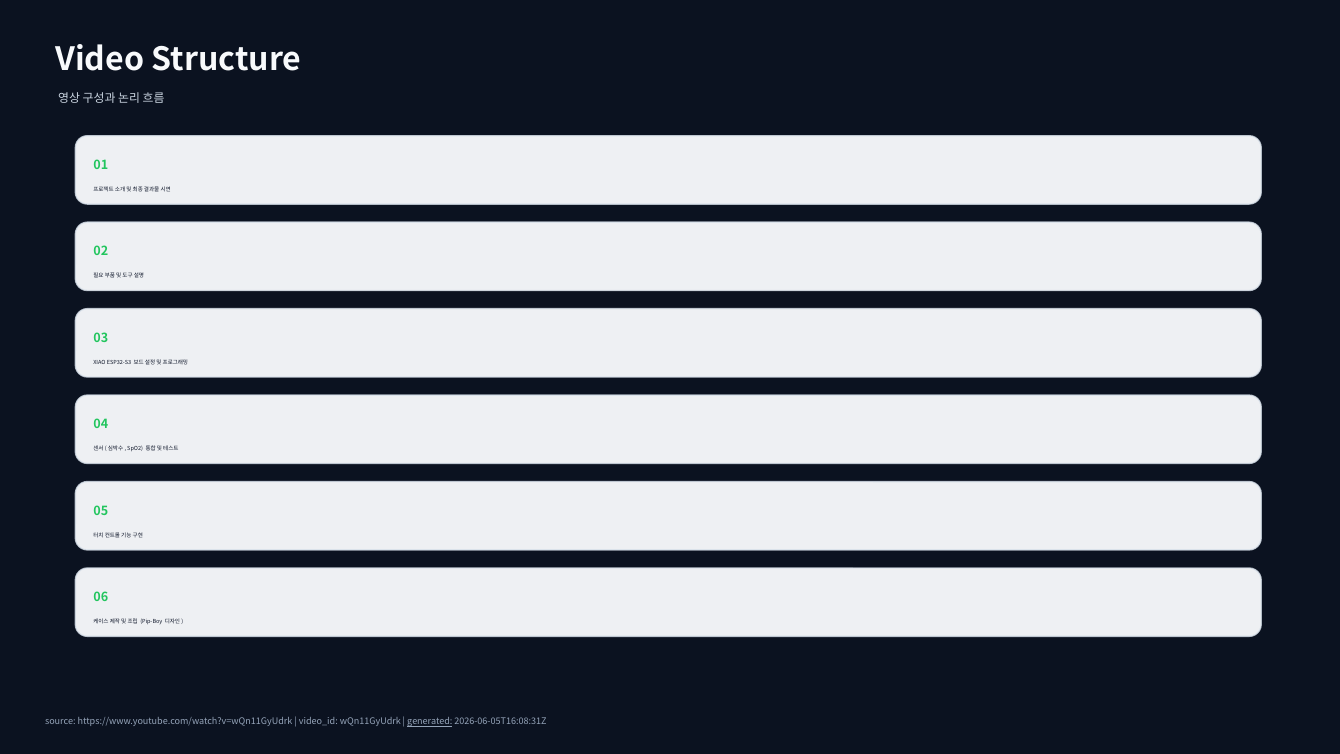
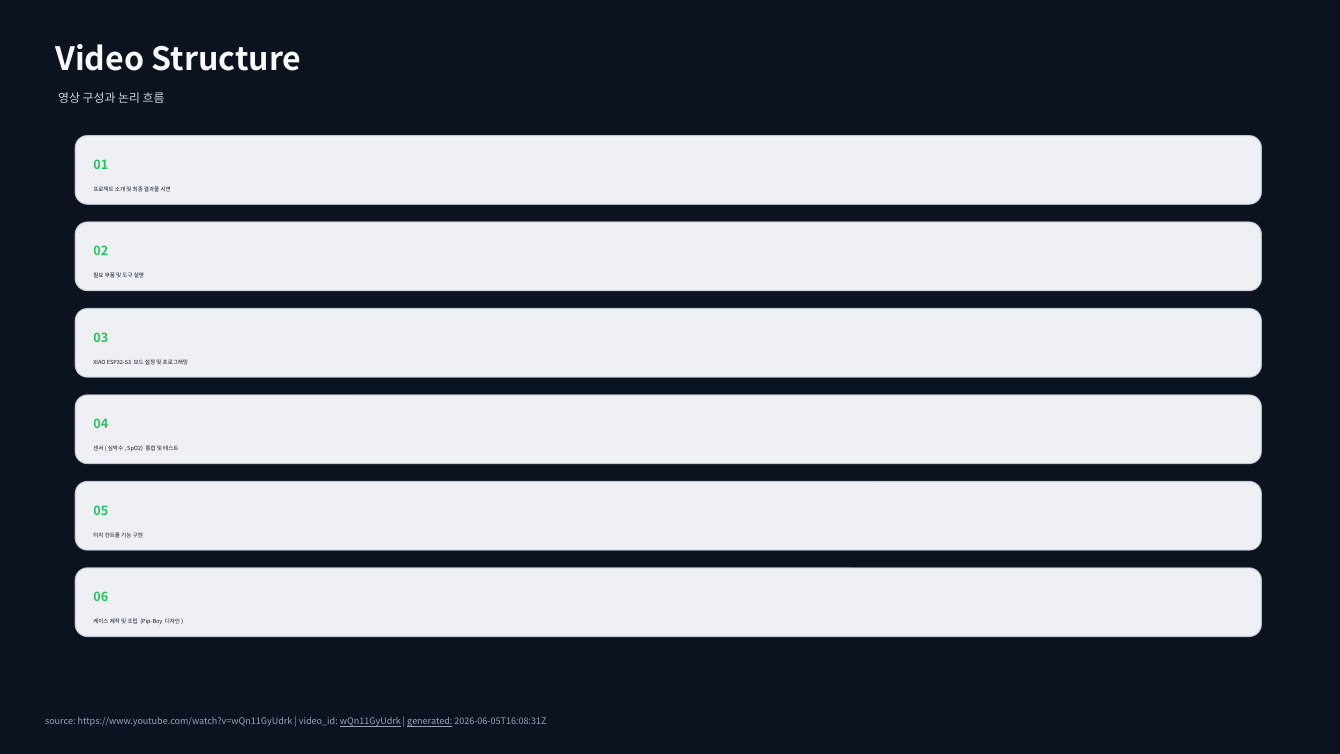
wQn11GyUdrk underline: none -> present
